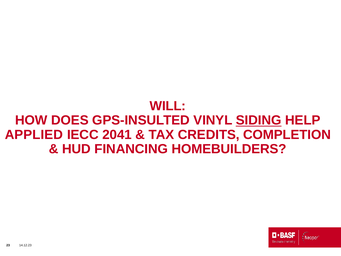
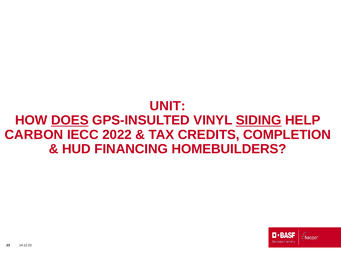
WILL: WILL -> UNIT
DOES underline: none -> present
APPLIED: APPLIED -> CARBON
2041: 2041 -> 2022
